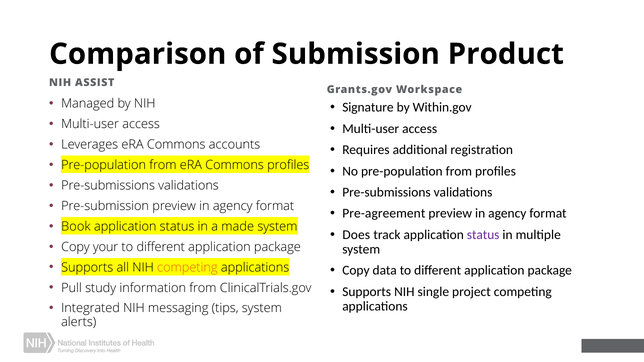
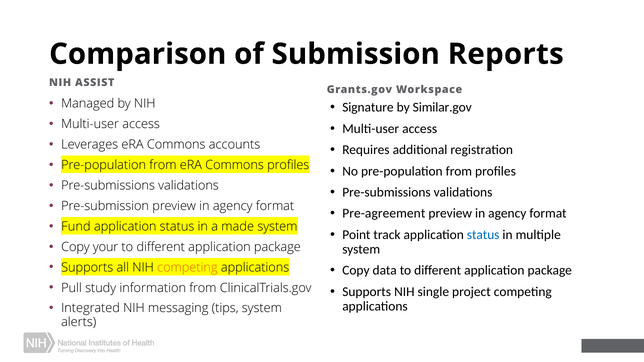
Product: Product -> Reports
Within.gov: Within.gov -> Similar.gov
Book: Book -> Fund
Does: Does -> Point
status at (483, 235) colour: purple -> blue
